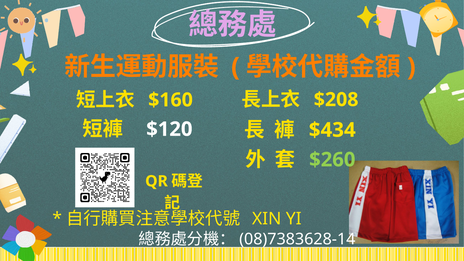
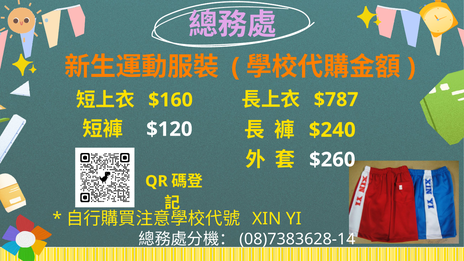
$208: $208 -> $787
$434: $434 -> $240
$260 colour: light green -> white
